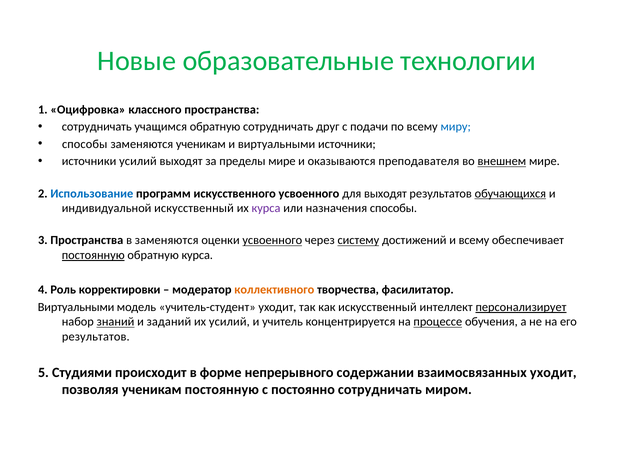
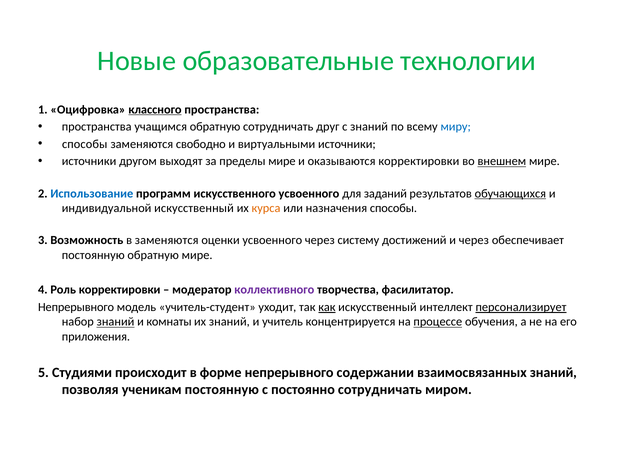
классного underline: none -> present
сотрудничать at (97, 127): сотрудничать -> пространства
с подачи: подачи -> знаний
заменяются ученикам: ученикам -> свободно
источники усилий: усилий -> другом
оказываются преподавателя: преподавателя -> корректировки
для выходят: выходят -> заданий
курса at (266, 208) colour: purple -> orange
3 Пространства: Пространства -> Возможность
усвоенного at (272, 240) underline: present -> none
систему underline: present -> none
и всему: всему -> через
постоянную at (93, 255) underline: present -> none
обратную курса: курса -> мире
коллективного colour: orange -> purple
Виртуальными at (76, 307): Виртуальными -> Непрерывного
как underline: none -> present
заданий: заданий -> комнаты
их усилий: усилий -> знаний
результатов at (96, 336): результатов -> приложения
взаимосвязанных уходит: уходит -> знаний
